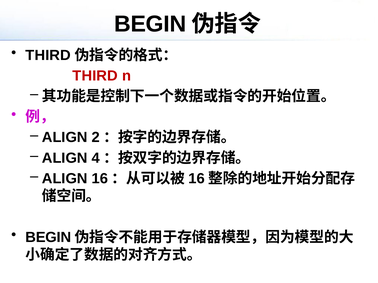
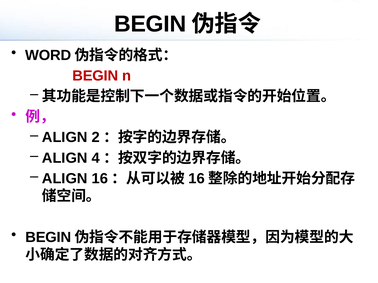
THIRD at (48, 55): THIRD -> WORD
THIRD at (95, 76): THIRD -> BEGIN
